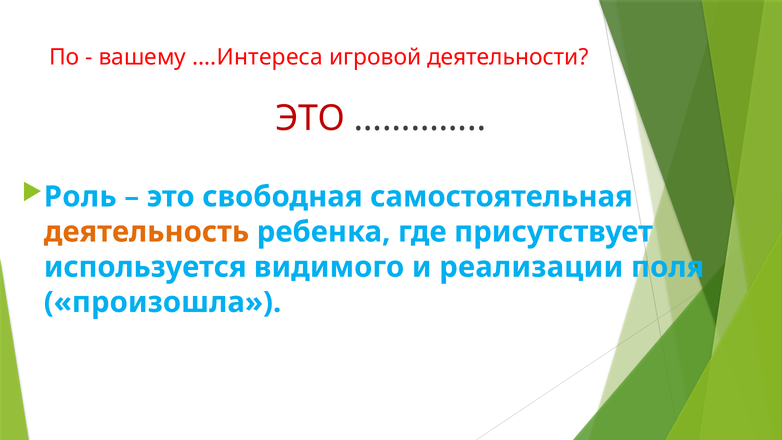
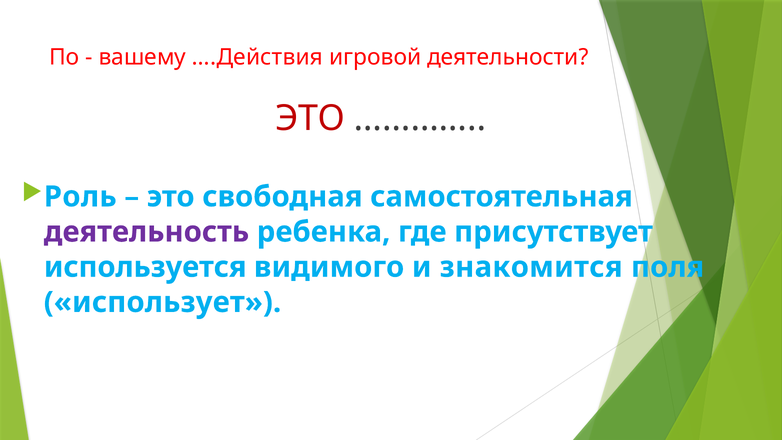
….Интереса: ….Интереса -> ….Действия
деятельность colour: orange -> purple
реализации: реализации -> знакомится
произошла: произошла -> использует
